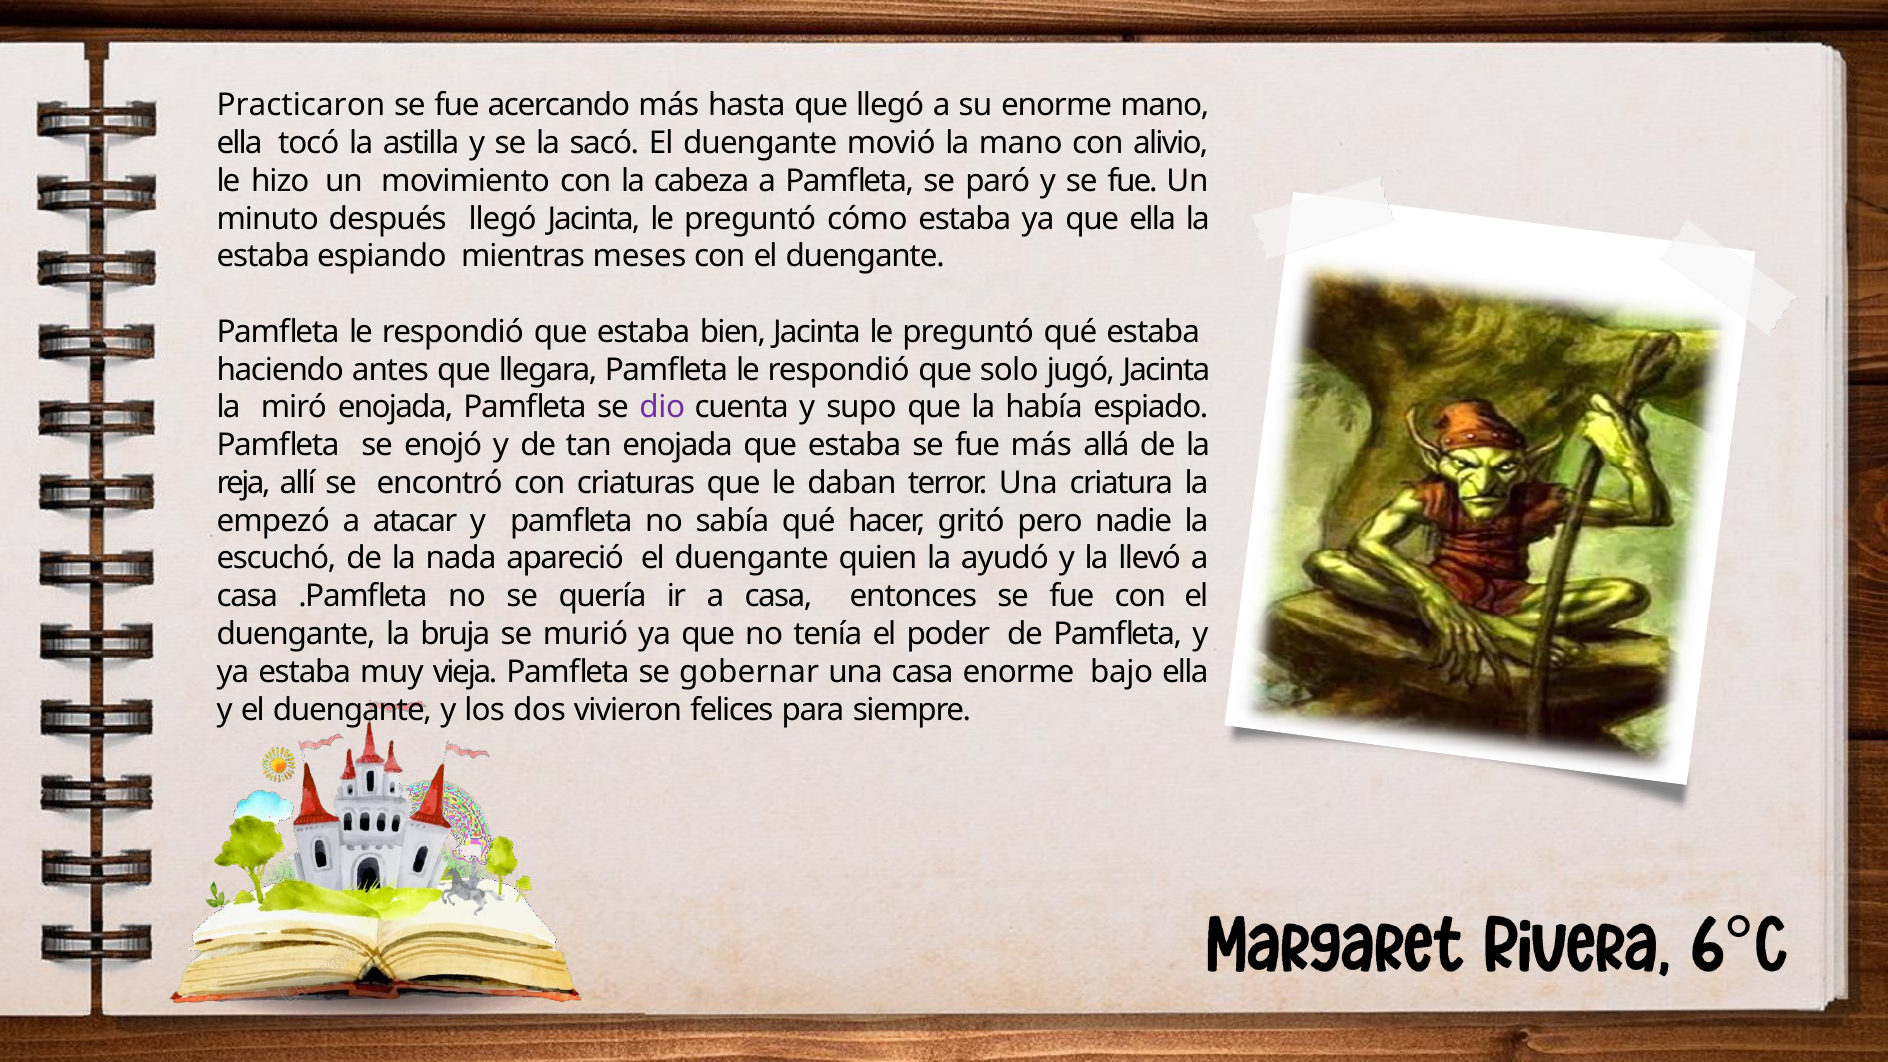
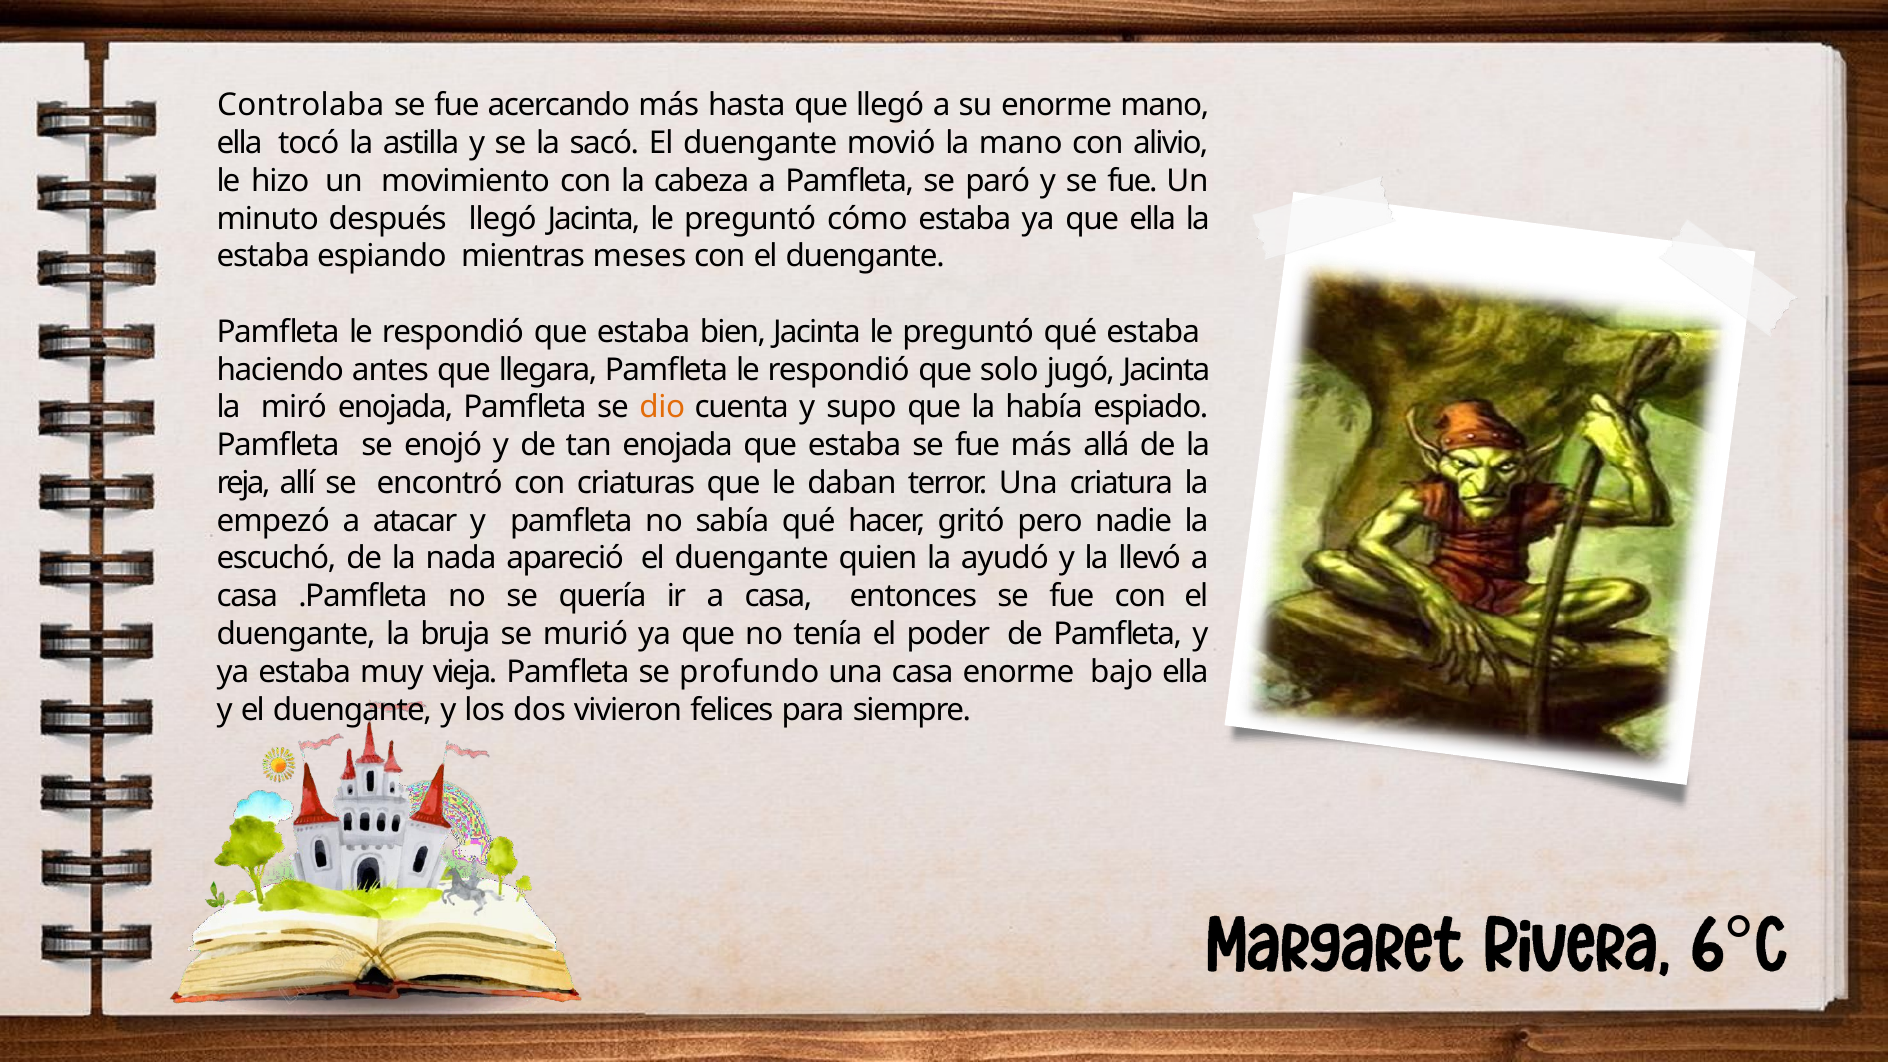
Practicaron: Practicaron -> Controlaba
dio colour: purple -> orange
gobernar: gobernar -> profundo
